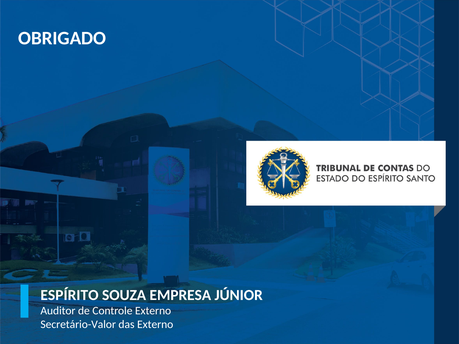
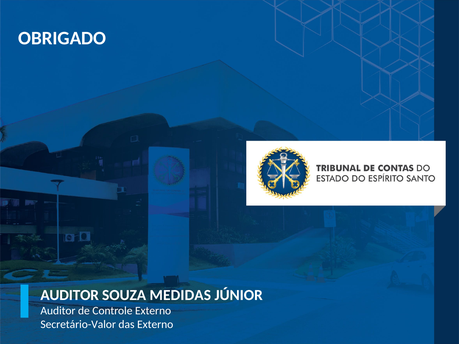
ESPÍRITO at (69, 295): ESPÍRITO -> AUDITOR
EMPRESA: EMPRESA -> MEDIDAS
